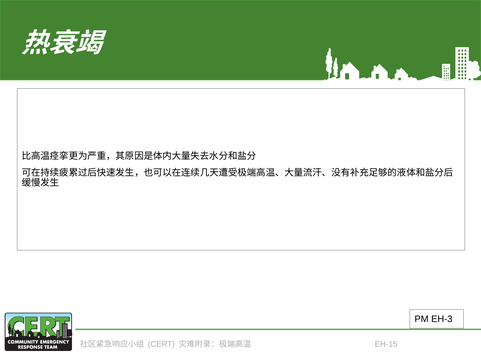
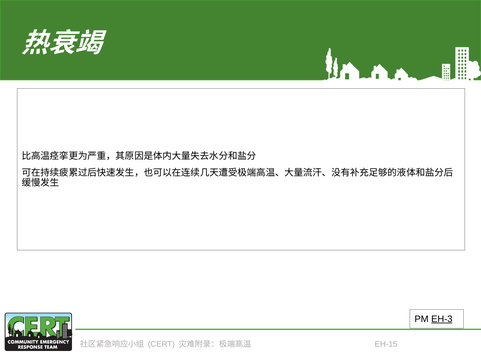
EH-3 underline: none -> present
